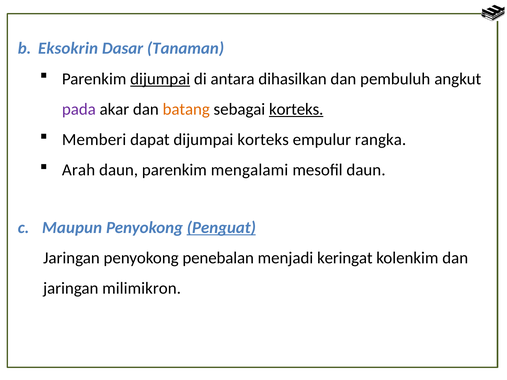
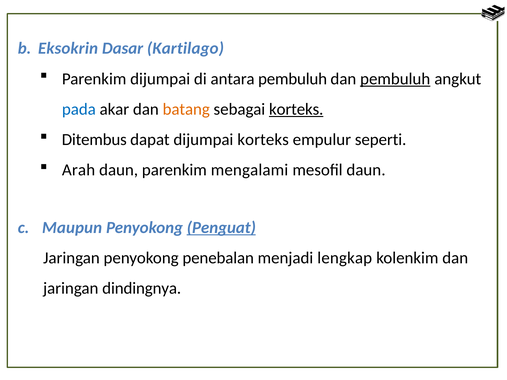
Tanaman: Tanaman -> Kartilago
dijumpai at (160, 79) underline: present -> none
antara dihasilkan: dihasilkan -> pembuluh
pembuluh at (395, 79) underline: none -> present
pada colour: purple -> blue
Memberi: Memberi -> Ditembus
rangka: rangka -> seperti
keringat: keringat -> lengkap
milimikron: milimikron -> dindingnya
